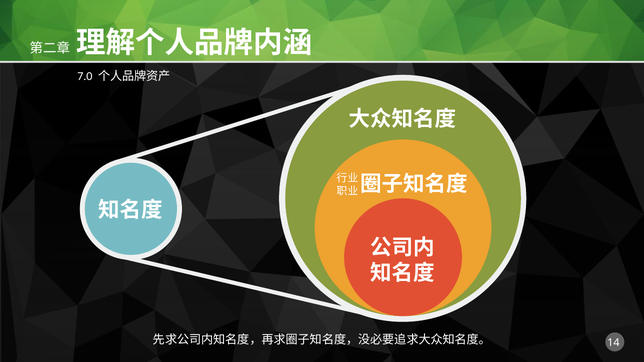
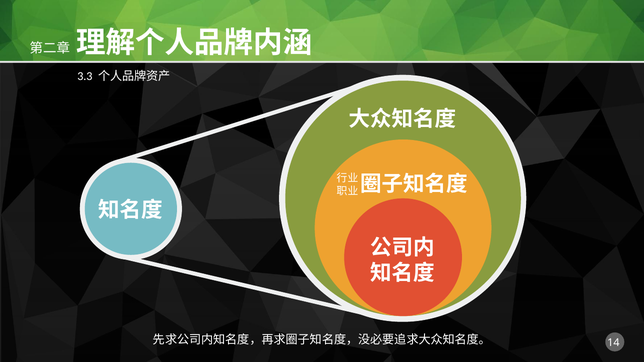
7.0: 7.0 -> 3.3
